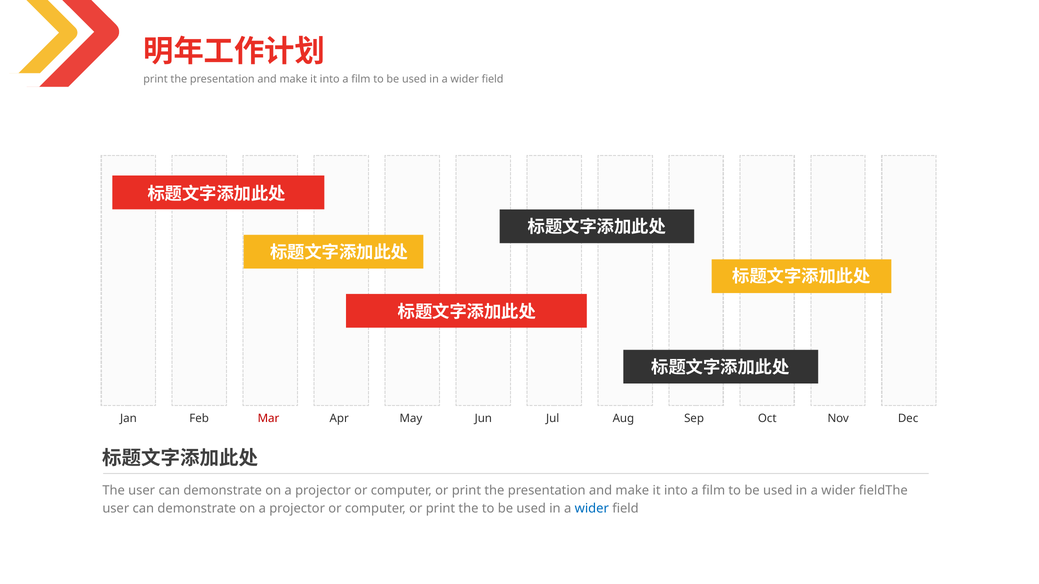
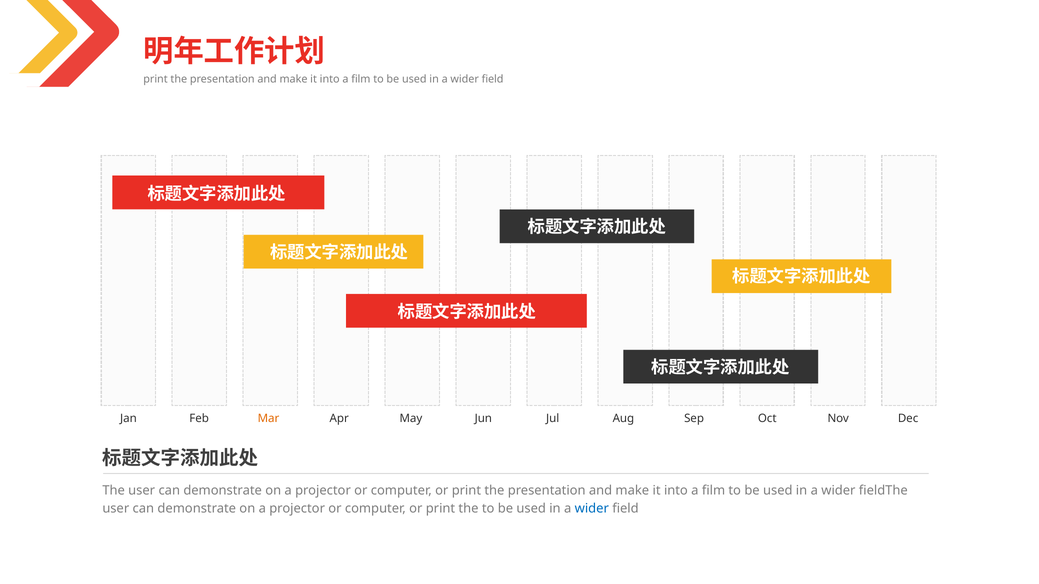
Mar colour: red -> orange
